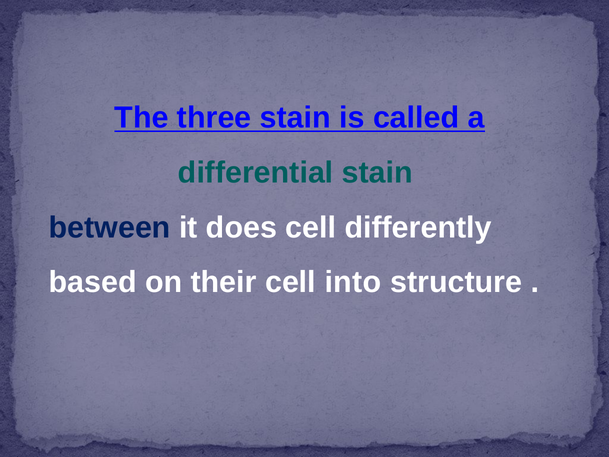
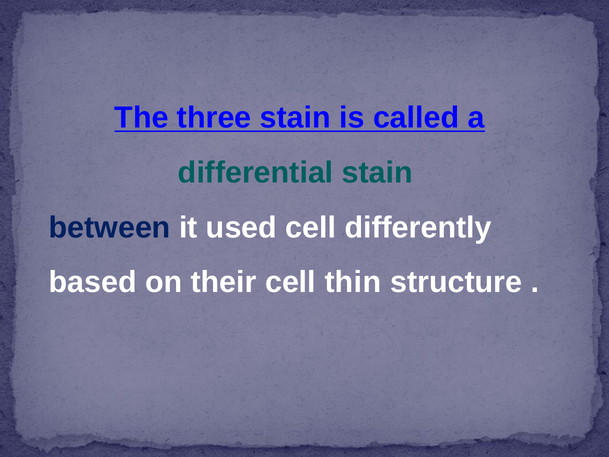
does: does -> used
into: into -> thin
